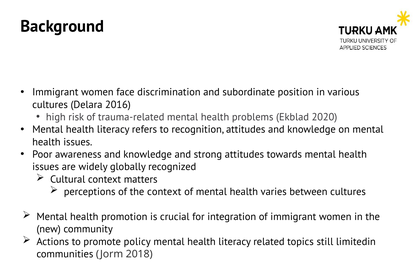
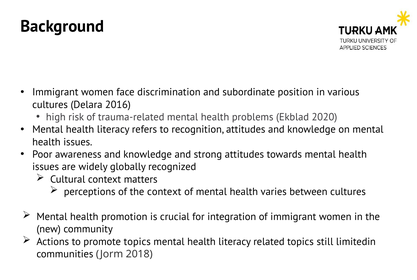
promote policy: policy -> topics
